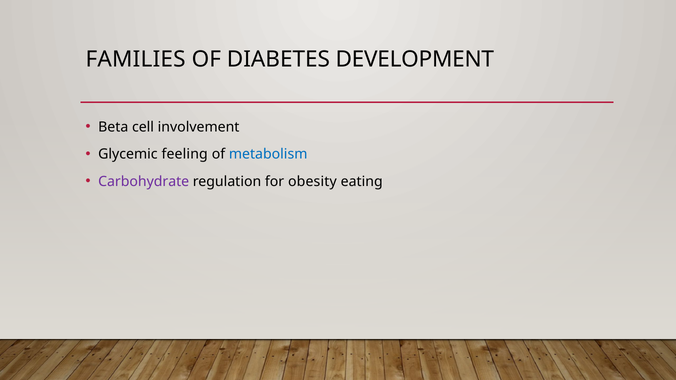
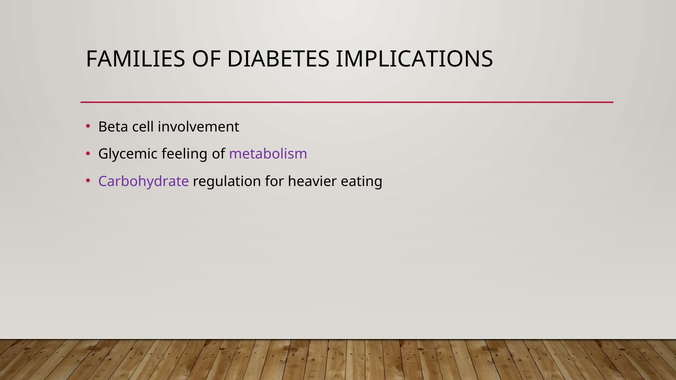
DEVELOPMENT: DEVELOPMENT -> IMPLICATIONS
metabolism colour: blue -> purple
obesity: obesity -> heavier
